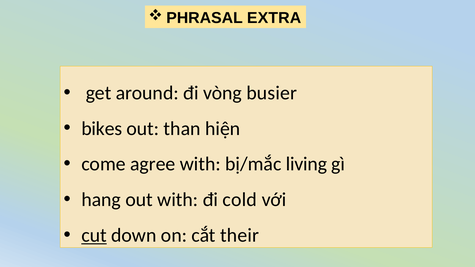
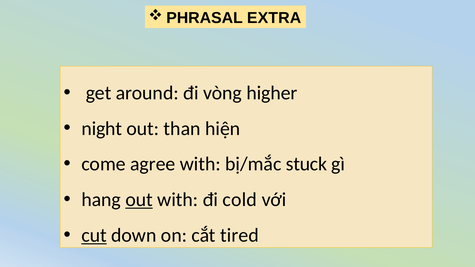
busier: busier -> higher
bikes: bikes -> night
living: living -> stuck
out at (139, 200) underline: none -> present
their: their -> tired
